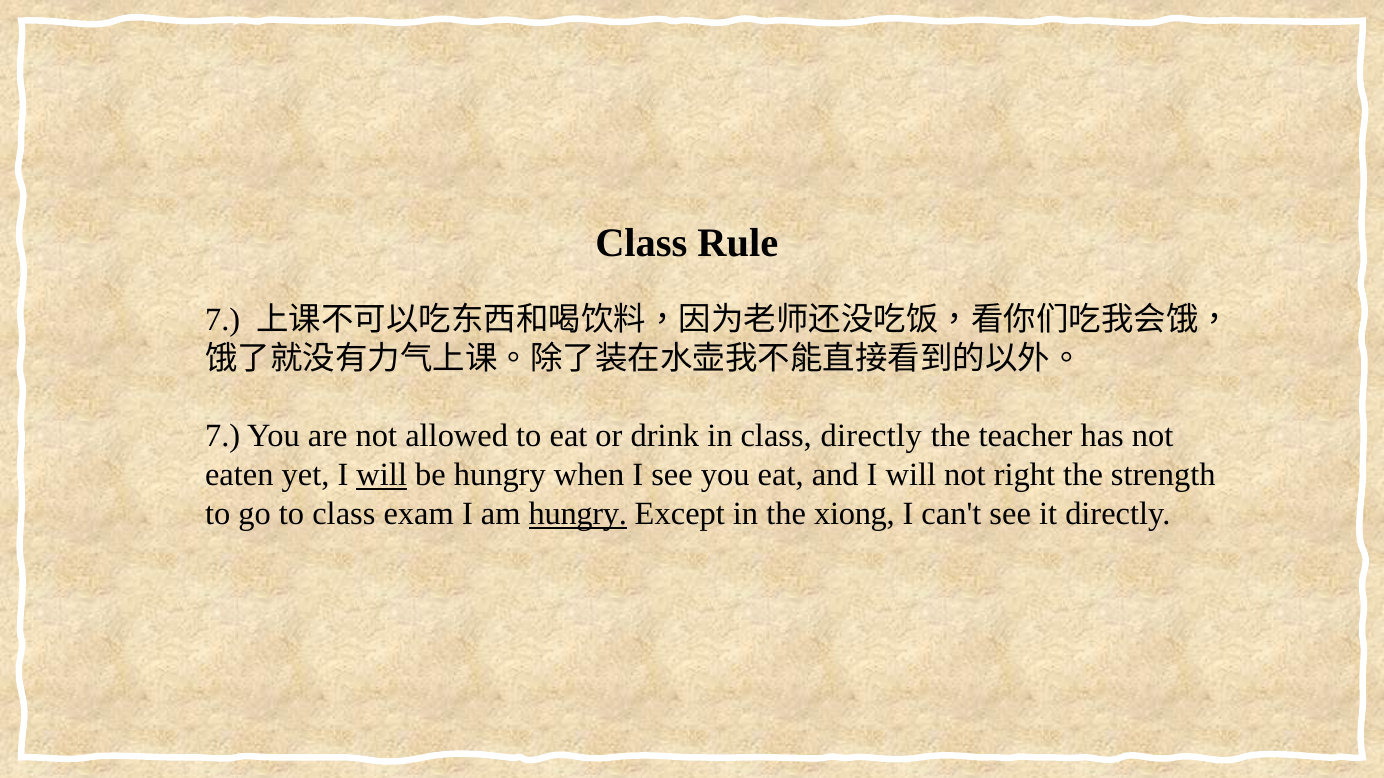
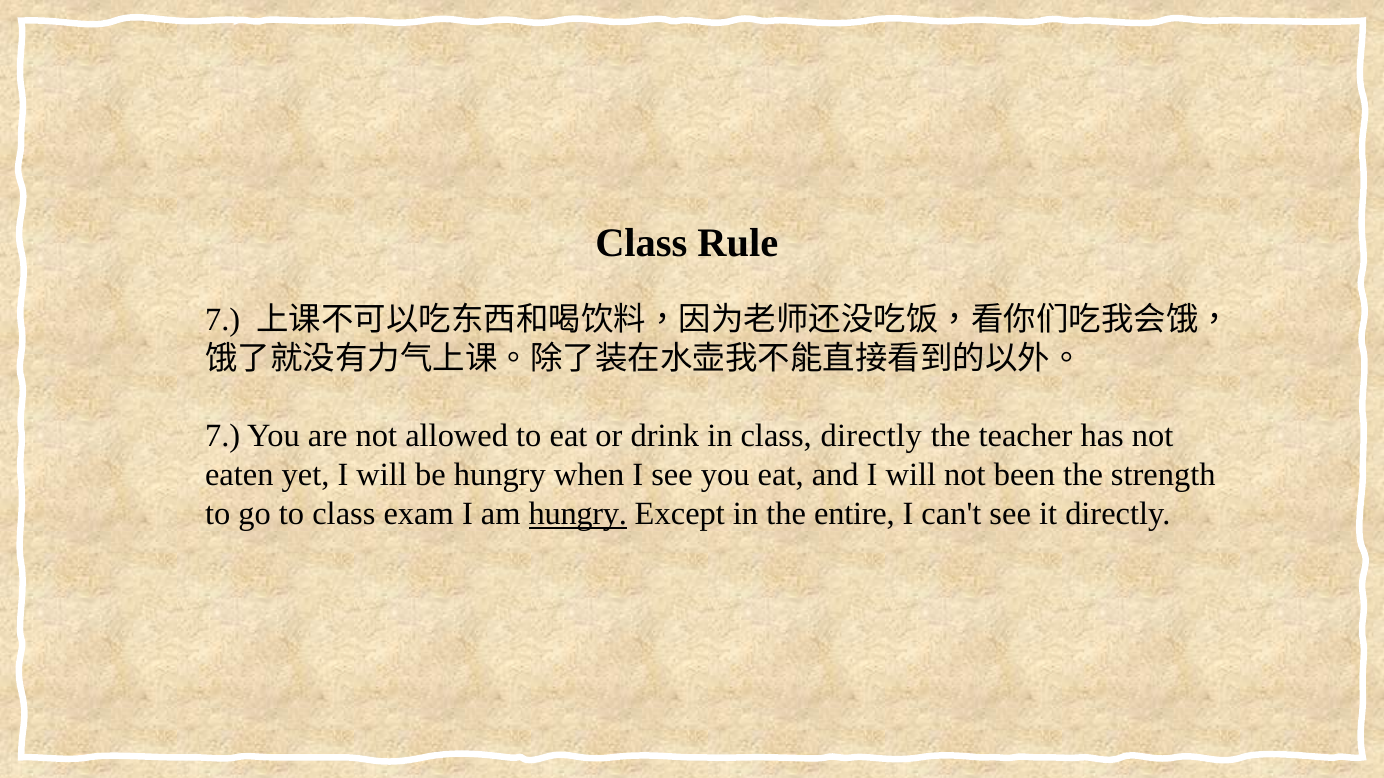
will at (382, 475) underline: present -> none
right: right -> been
xiong: xiong -> entire
